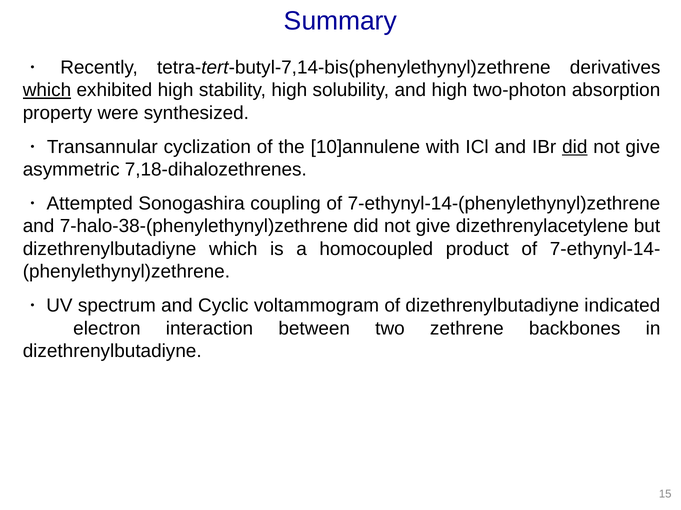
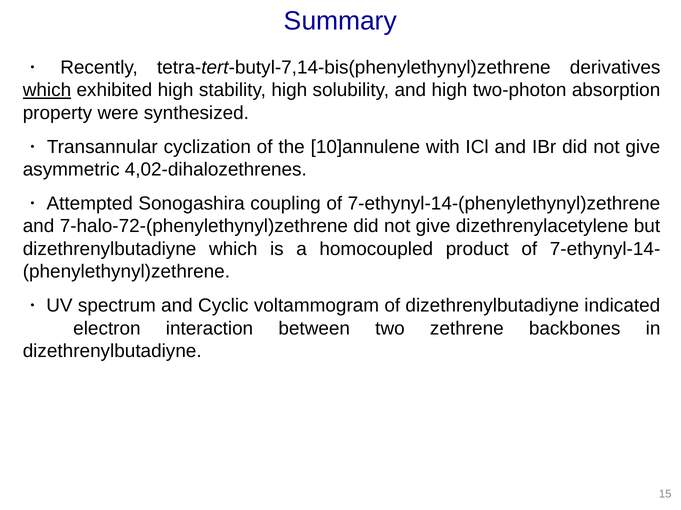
did at (575, 147) underline: present -> none
7,18-dihalozethrenes: 7,18-dihalozethrenes -> 4,02-dihalozethrenes
7-halo-38-(phenylethynyl)zethrene: 7-halo-38-(phenylethynyl)zethrene -> 7-halo-72-(phenylethynyl)zethrene
